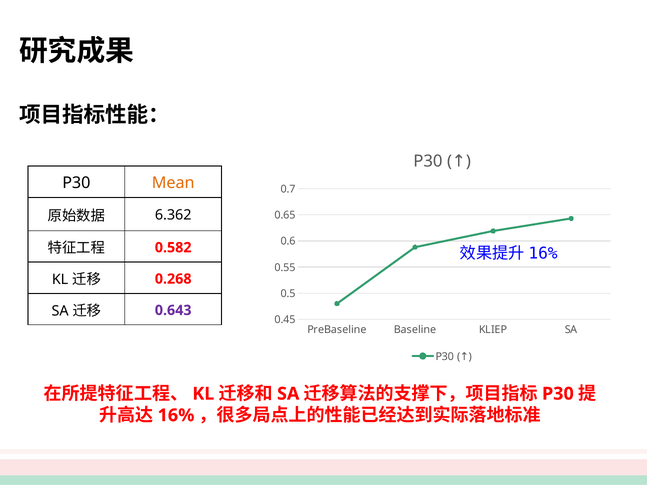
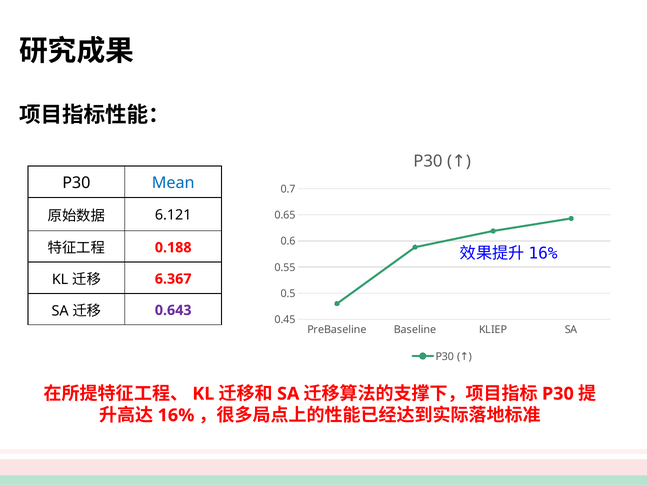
Mean colour: orange -> blue
6.362: 6.362 -> 6.121
0.582: 0.582 -> 0.188
0.268: 0.268 -> 6.367
